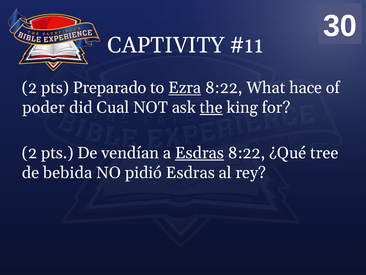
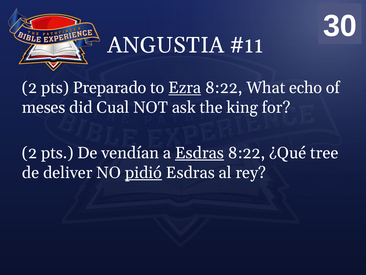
CAPTIVITY: CAPTIVITY -> ANGUSTIA
hace: hace -> echo
poder: poder -> meses
the underline: present -> none
bebida: bebida -> deliver
pidió underline: none -> present
